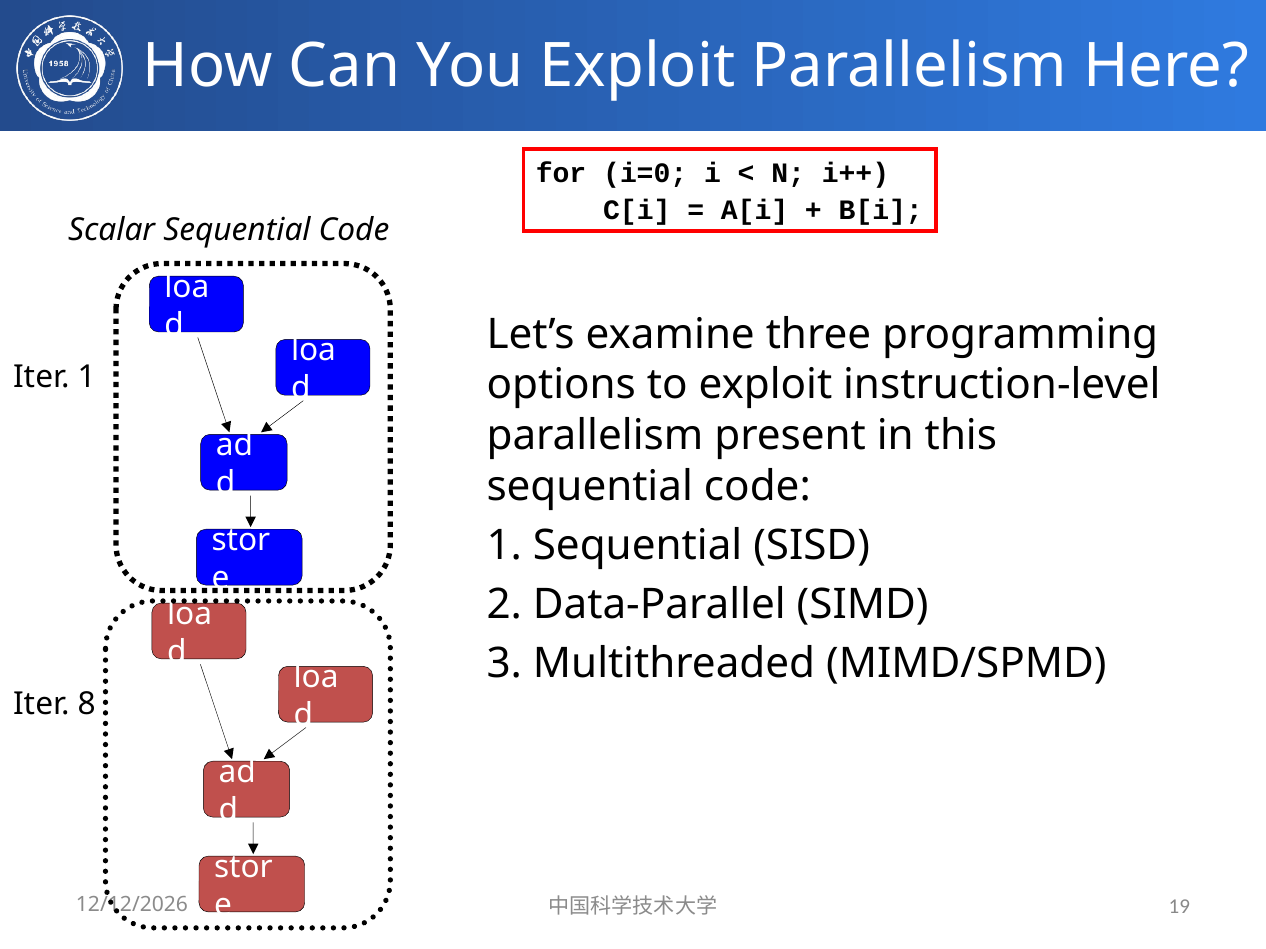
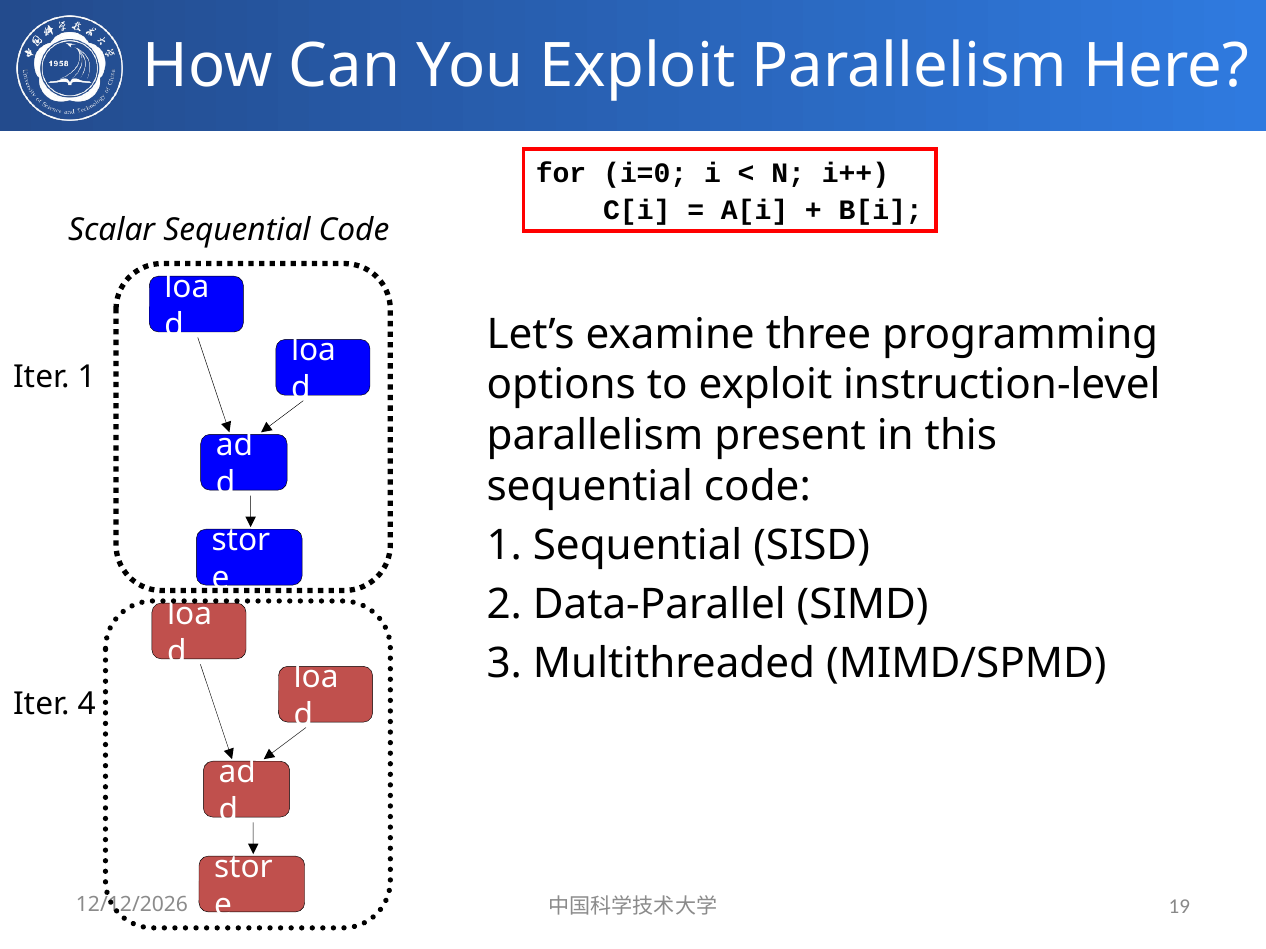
8: 8 -> 4
